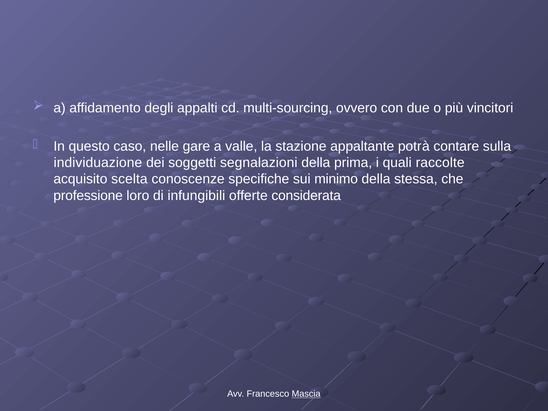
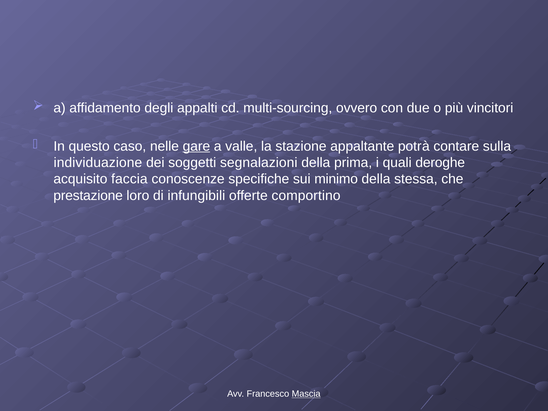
gare underline: none -> present
raccolte: raccolte -> deroghe
scelta: scelta -> faccia
professione: professione -> prestazione
considerata: considerata -> comportino
